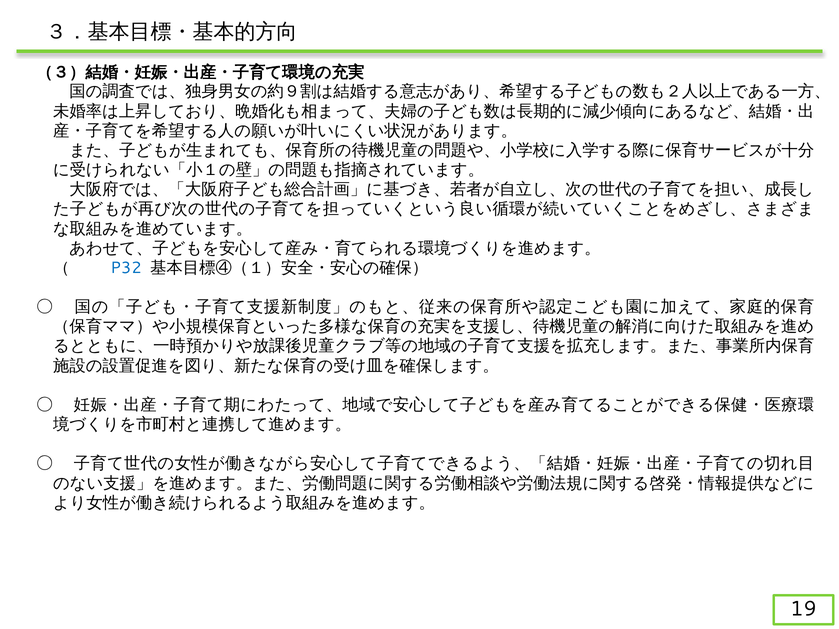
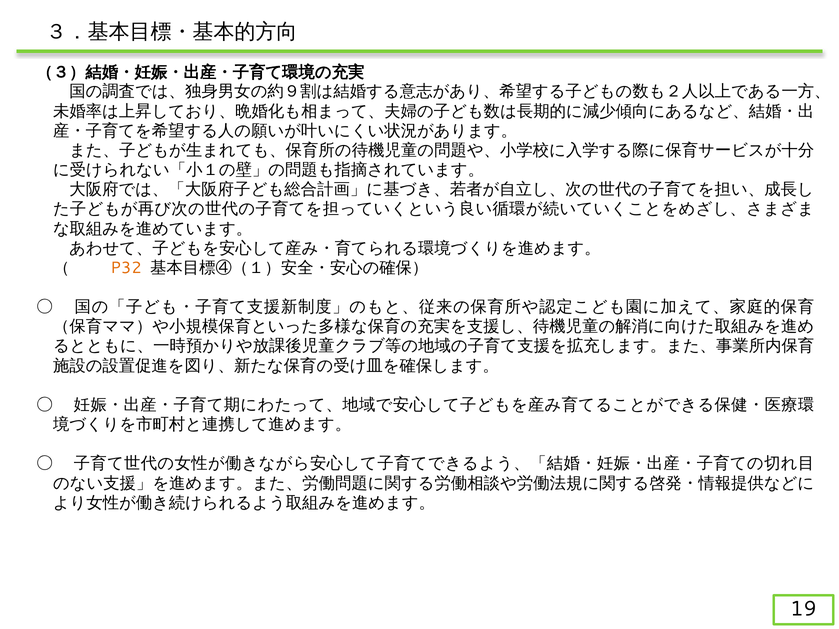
P32 colour: blue -> orange
